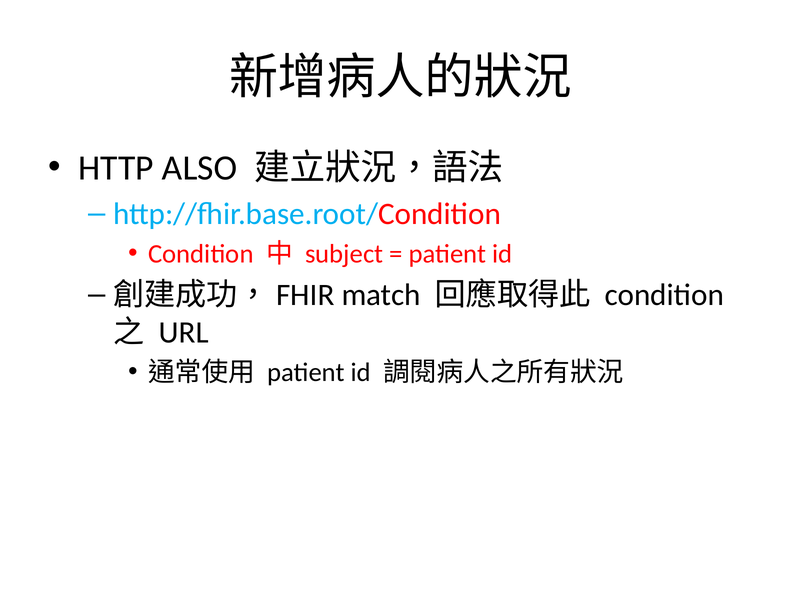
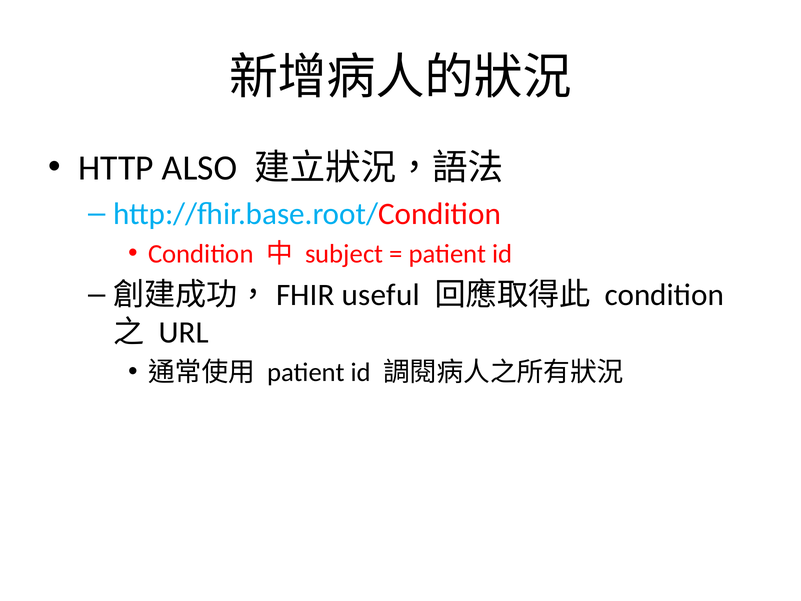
match: match -> useful
